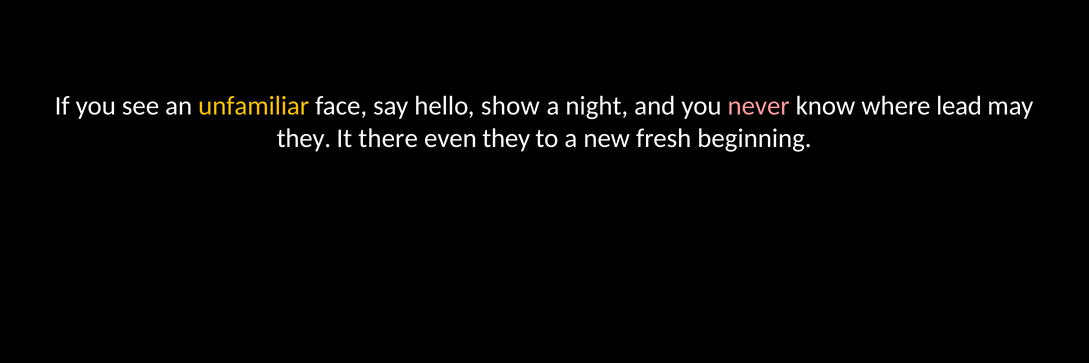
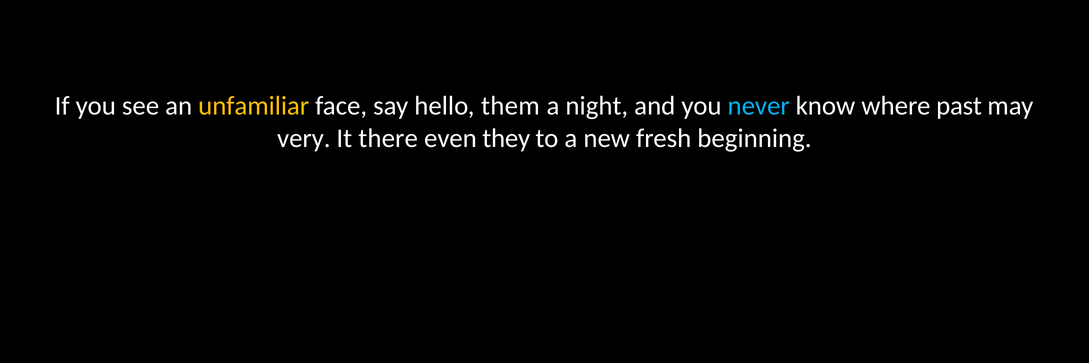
show: show -> them
never colour: pink -> light blue
lead: lead -> past
they at (304, 138): they -> very
